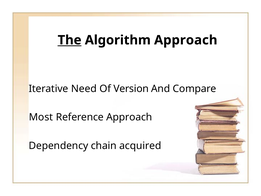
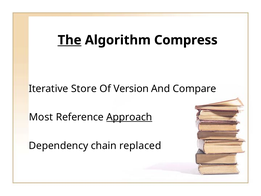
Algorithm Approach: Approach -> Compress
Need: Need -> Store
Approach at (129, 117) underline: none -> present
acquired: acquired -> replaced
